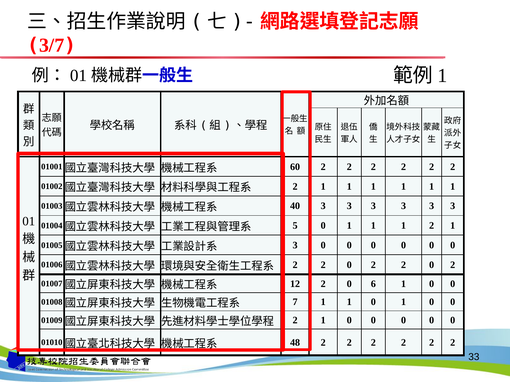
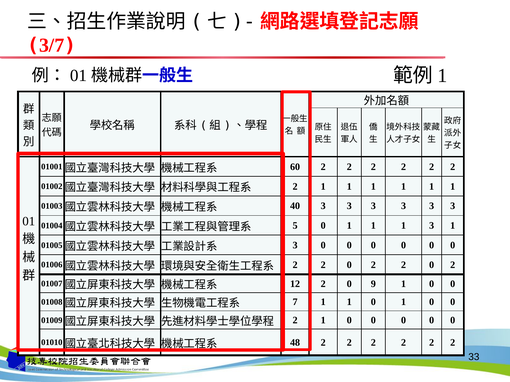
1 2: 2 -> 3
6: 6 -> 9
